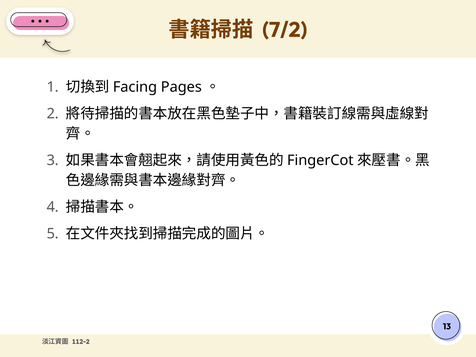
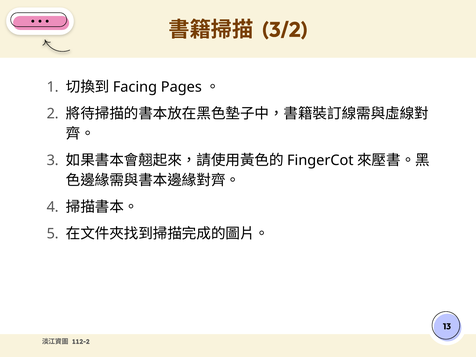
7/2: 7/2 -> 3/2
